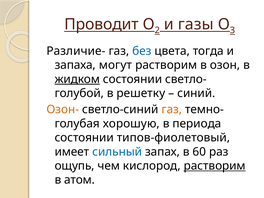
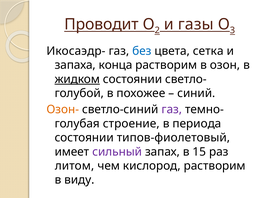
Различие-: Различие- -> Икосаэдр-
тогда: тогда -> сетка
могут: могут -> конца
решетку: решетку -> похожее
газ at (172, 110) colour: orange -> purple
хорошую: хорошую -> строение
сильный colour: blue -> purple
60: 60 -> 15
ощупь: ощупь -> литом
растворим at (215, 166) underline: present -> none
атом: атом -> виду
